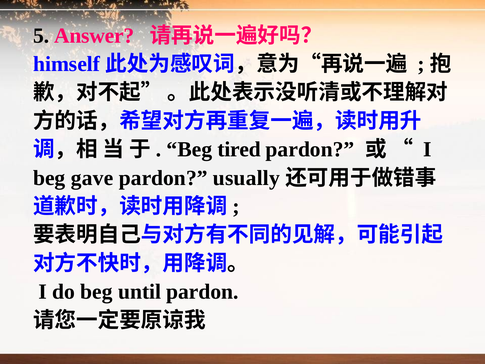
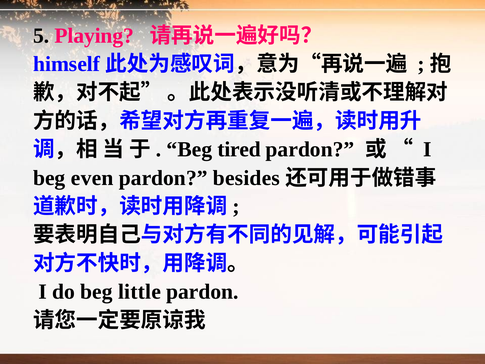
Answer: Answer -> Playing
gave: gave -> even
usually: usually -> besides
until: until -> little
